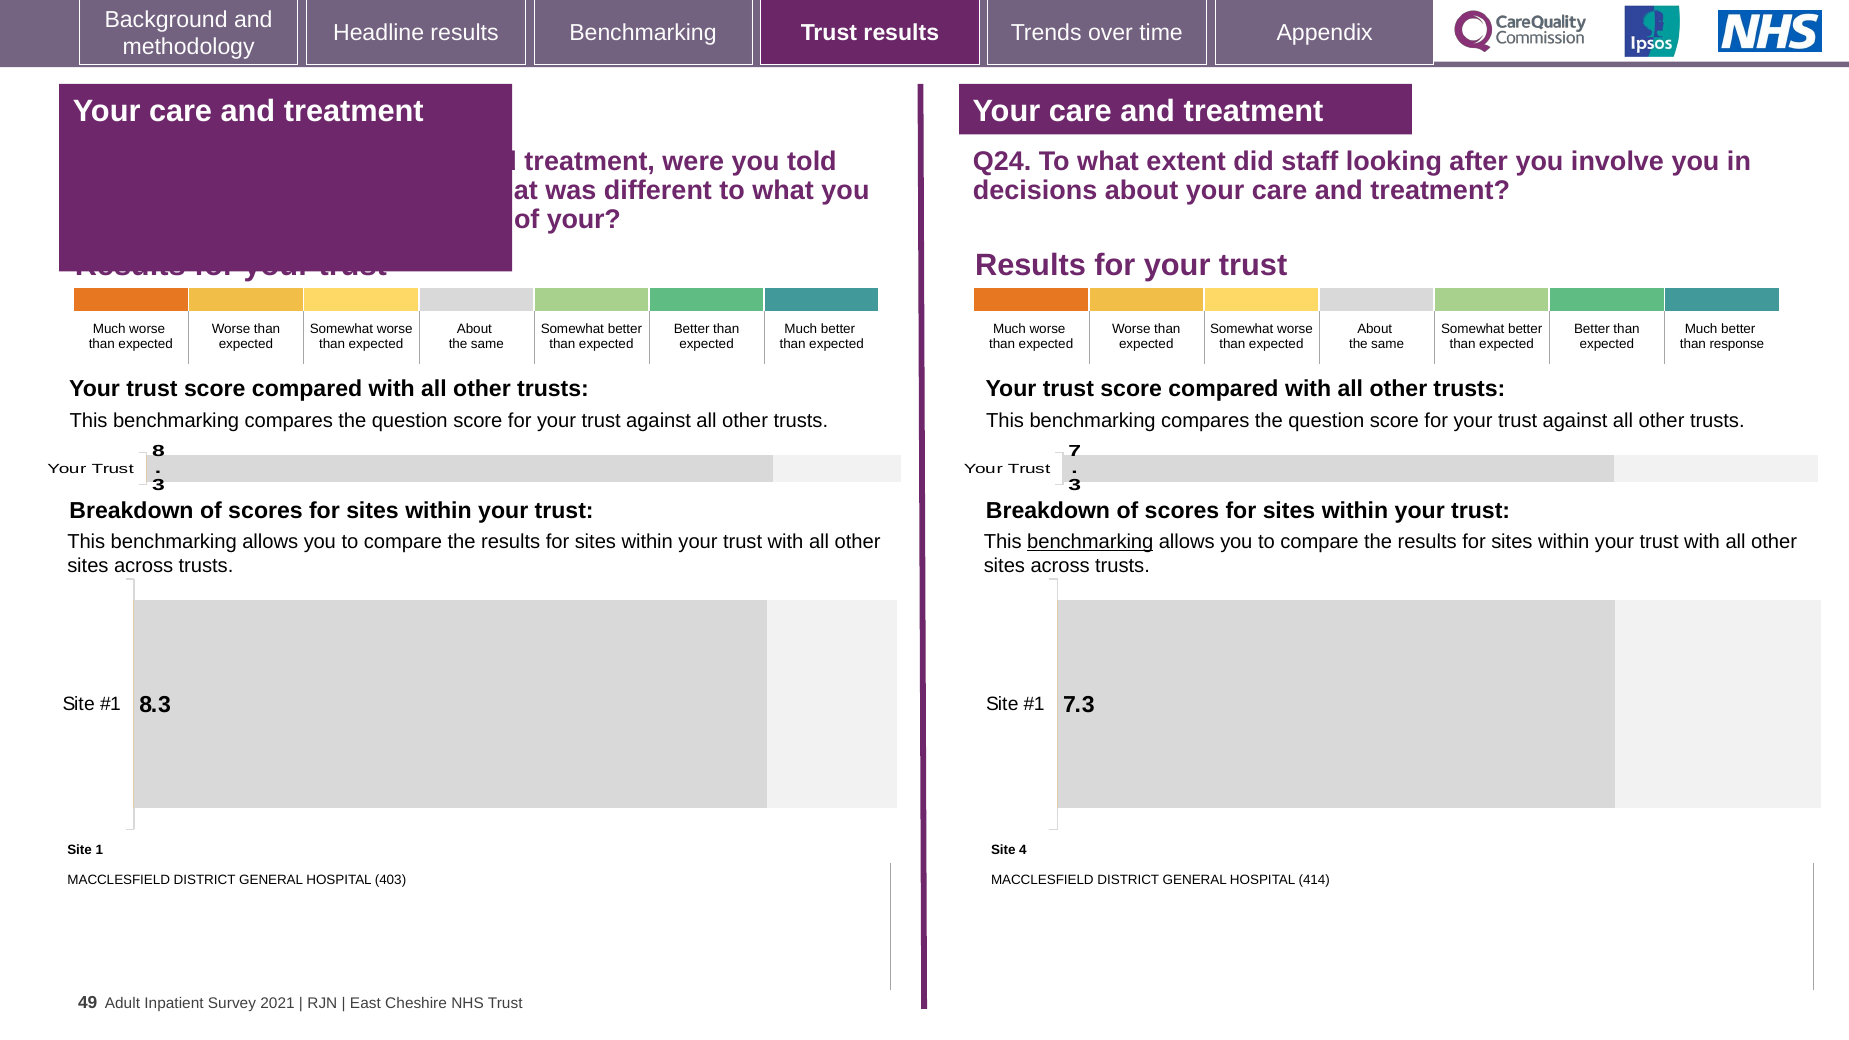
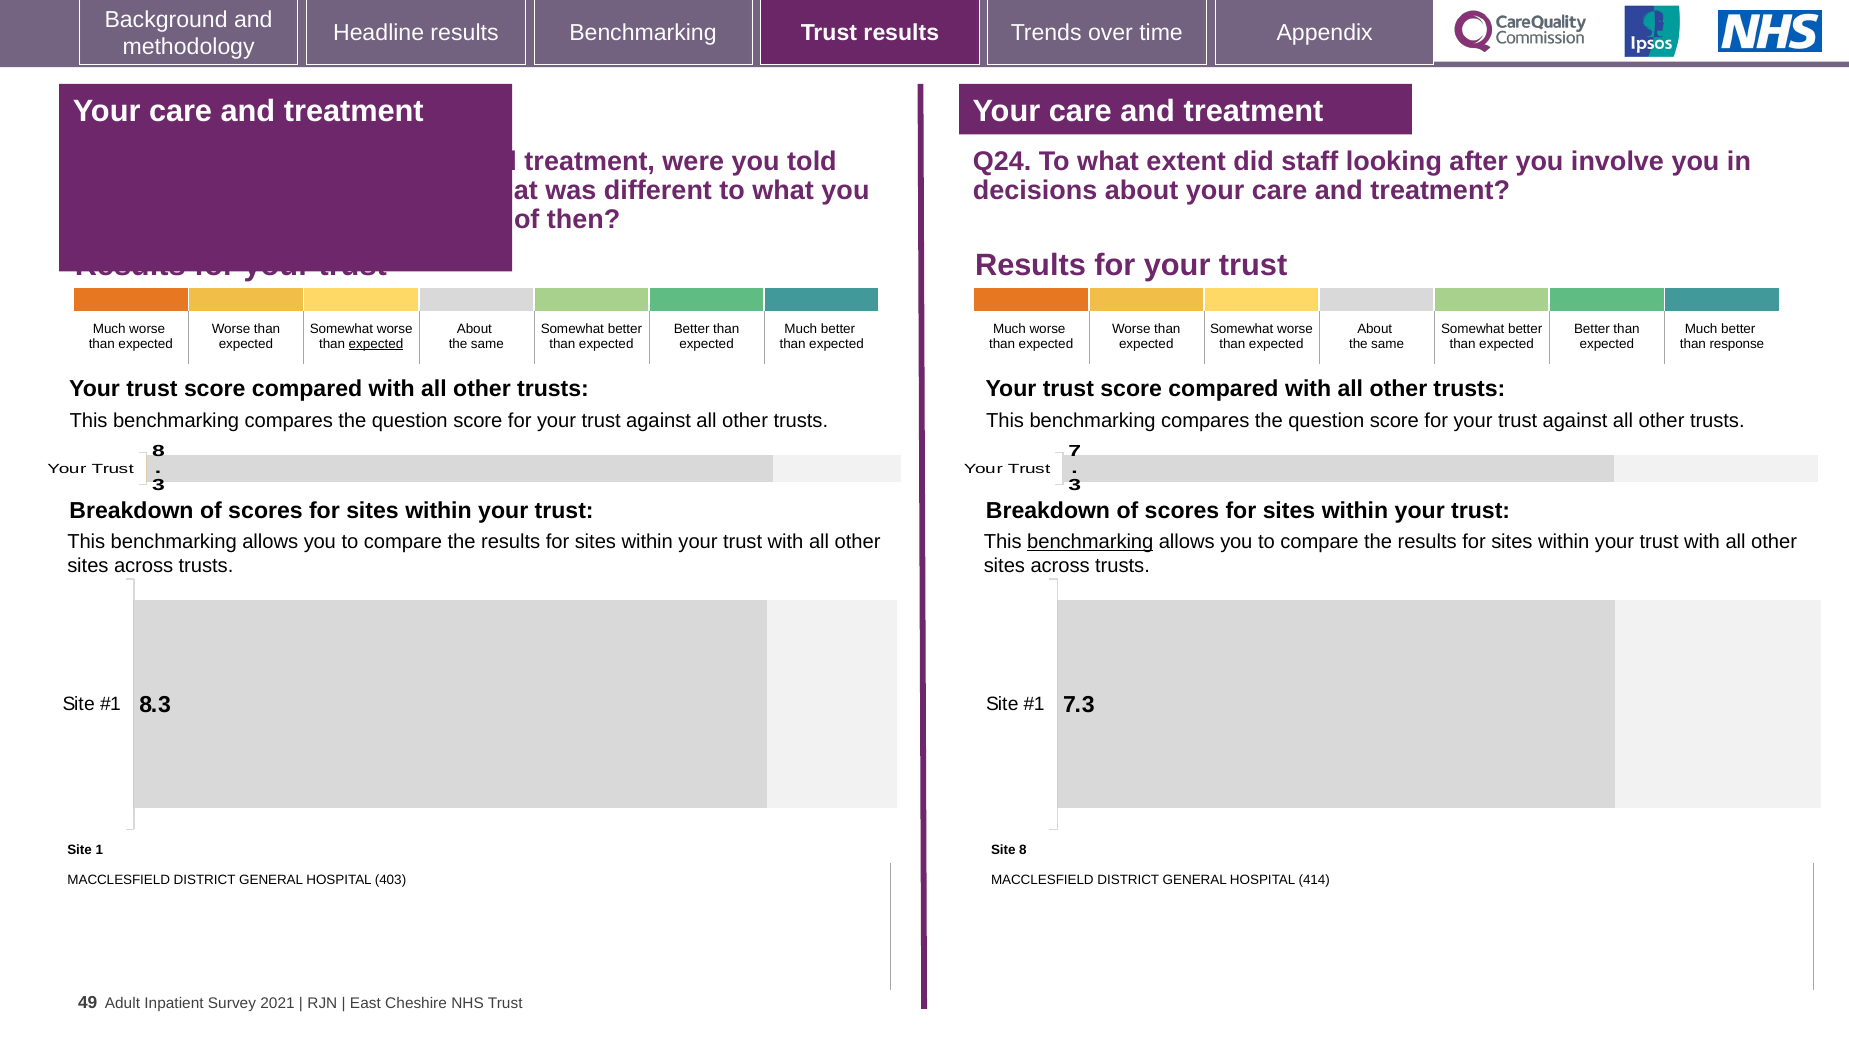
of your: your -> then
expected at (376, 344) underline: none -> present
Site 4: 4 -> 8
